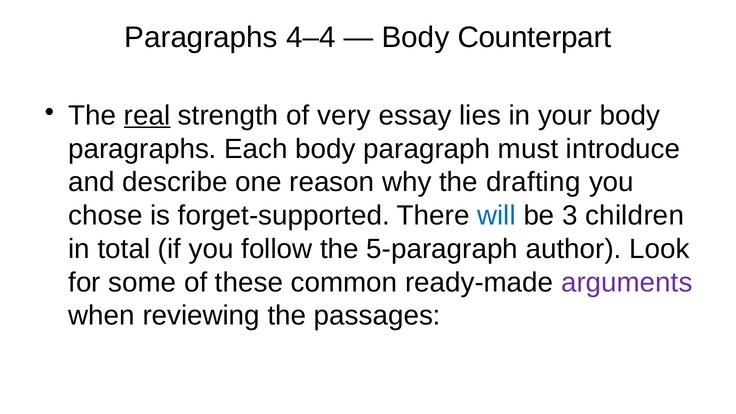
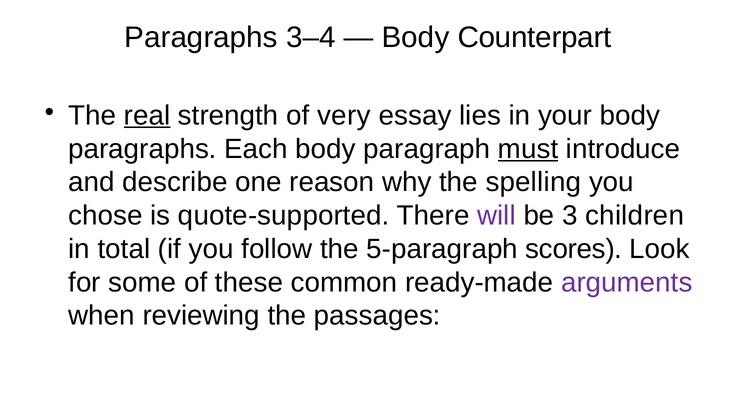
4–4: 4–4 -> 3–4
must underline: none -> present
drafting: drafting -> spelling
forget-supported: forget-supported -> quote-supported
will colour: blue -> purple
author: author -> scores
